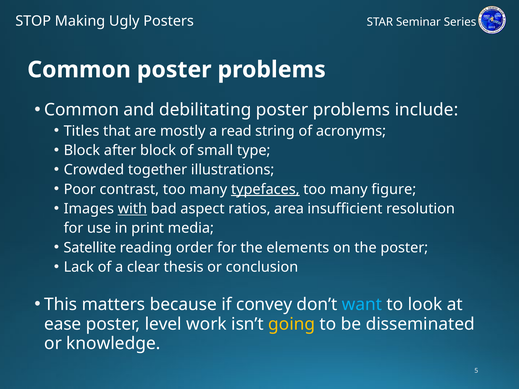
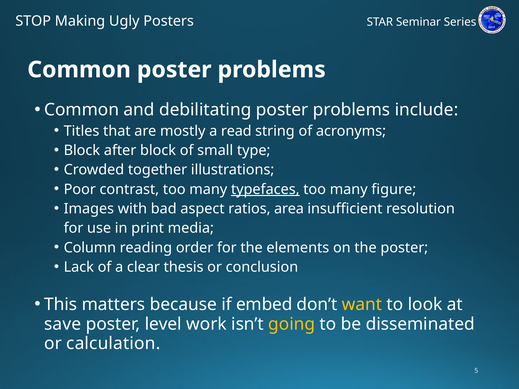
with underline: present -> none
Satellite: Satellite -> Column
convey: convey -> embed
want colour: light blue -> yellow
ease: ease -> save
knowledge: knowledge -> calculation
